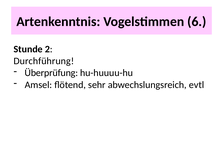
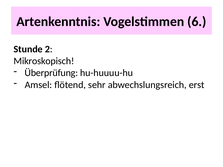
Durchführung: Durchführung -> Mikroskopisch
evtl: evtl -> erst
